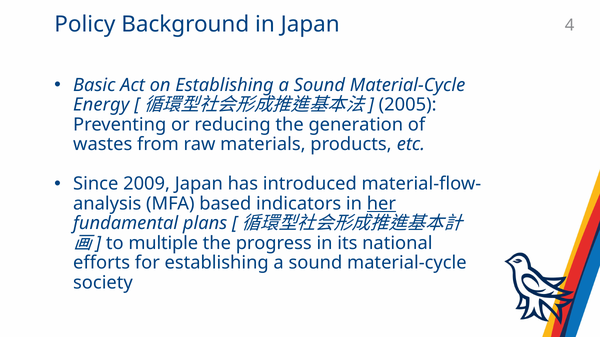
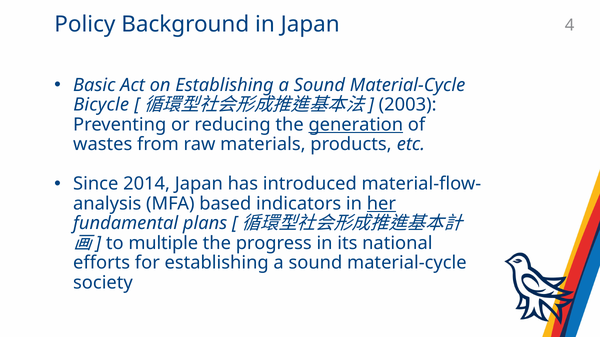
Energy: Energy -> Bicycle
2005: 2005 -> 2003
generation underline: none -> present
2009: 2009 -> 2014
